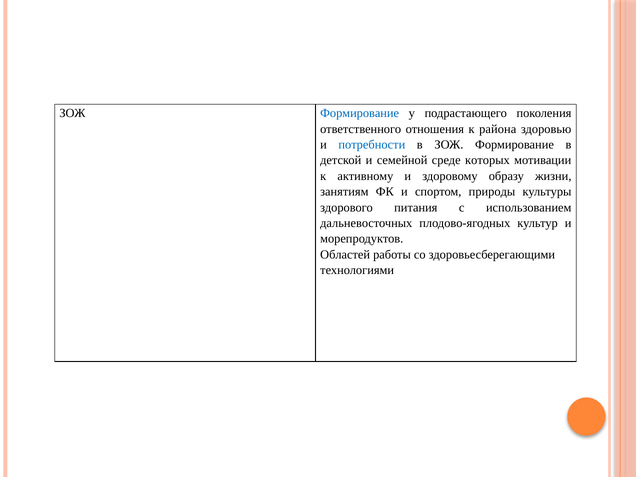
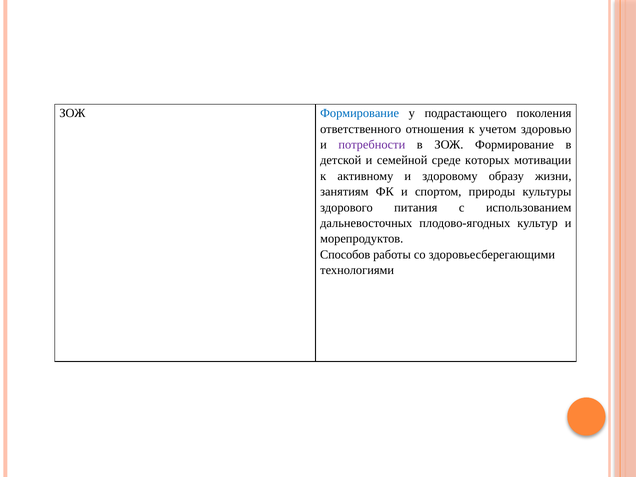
района: района -> учетом
потребности colour: blue -> purple
Областей: Областей -> Способов
